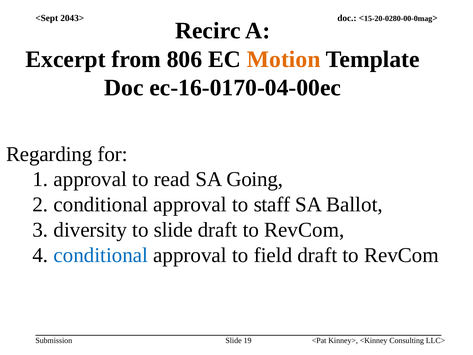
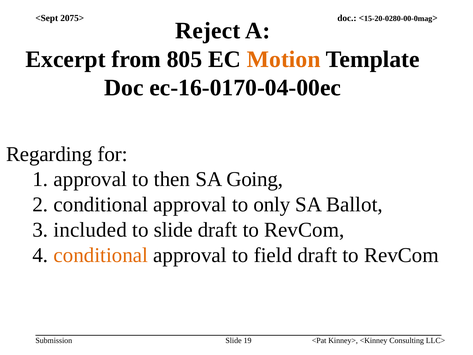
2043>: 2043> -> 2075>
Recirc: Recirc -> Reject
806: 806 -> 805
read: read -> then
staff: staff -> only
diversity: diversity -> included
conditional at (101, 255) colour: blue -> orange
